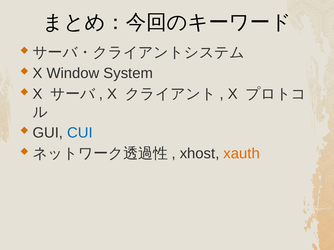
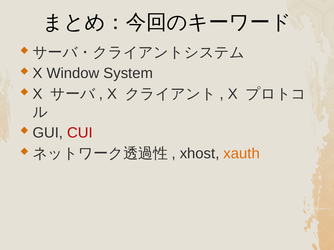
CUI colour: blue -> red
